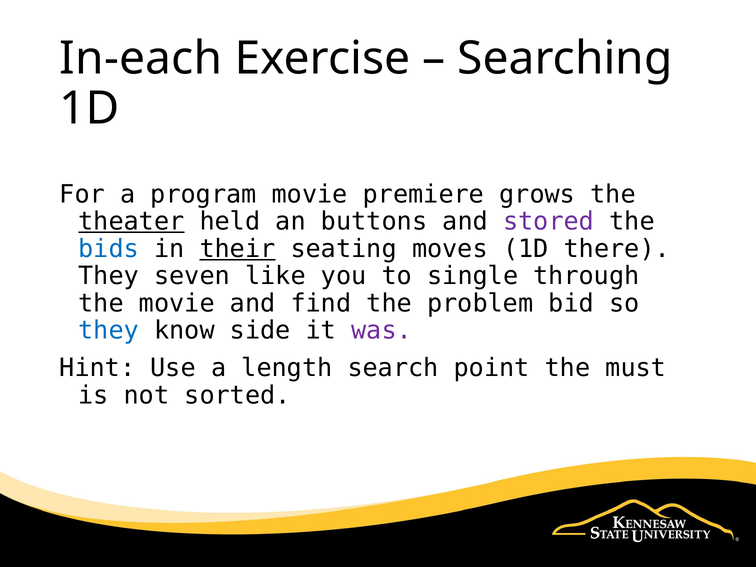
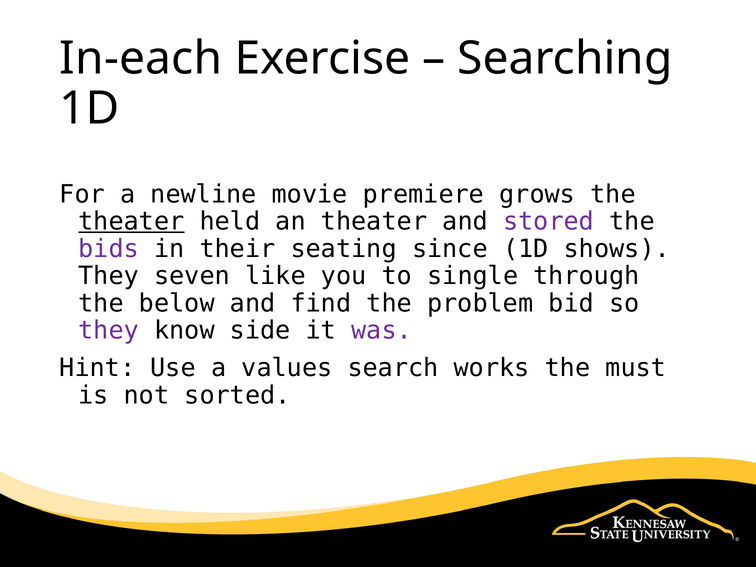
program: program -> newline
an buttons: buttons -> theater
bids colour: blue -> purple
their underline: present -> none
moves: moves -> since
there: there -> shows
the movie: movie -> below
they at (109, 330) colour: blue -> purple
length: length -> values
point: point -> works
